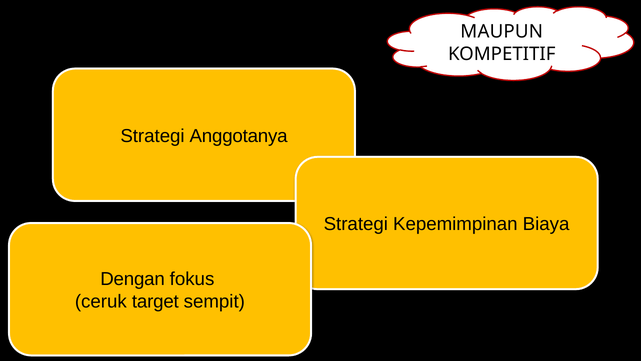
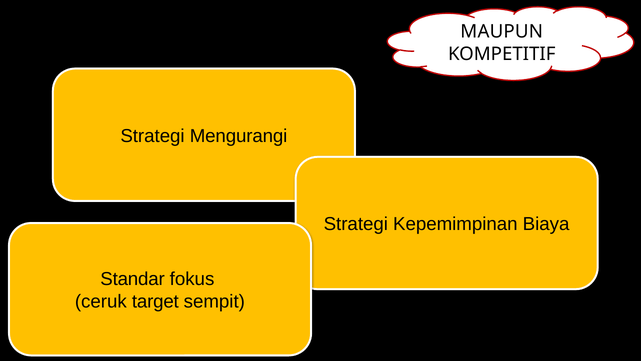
Anggotanya: Anggotanya -> Mengurangi
Dengan: Dengan -> Standar
